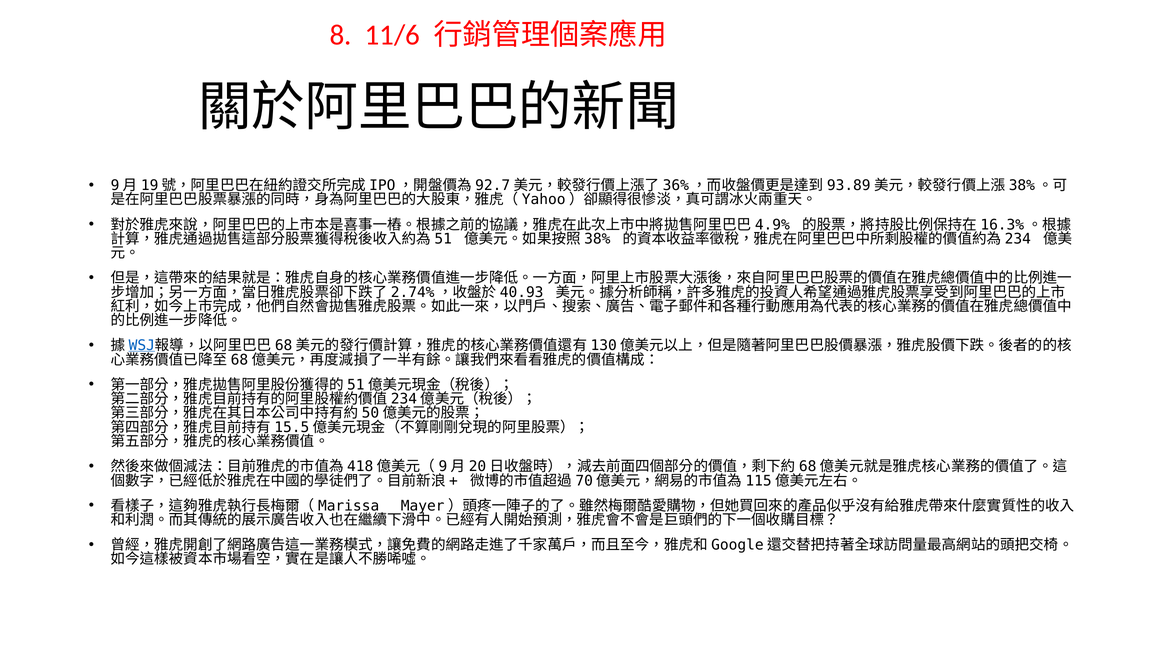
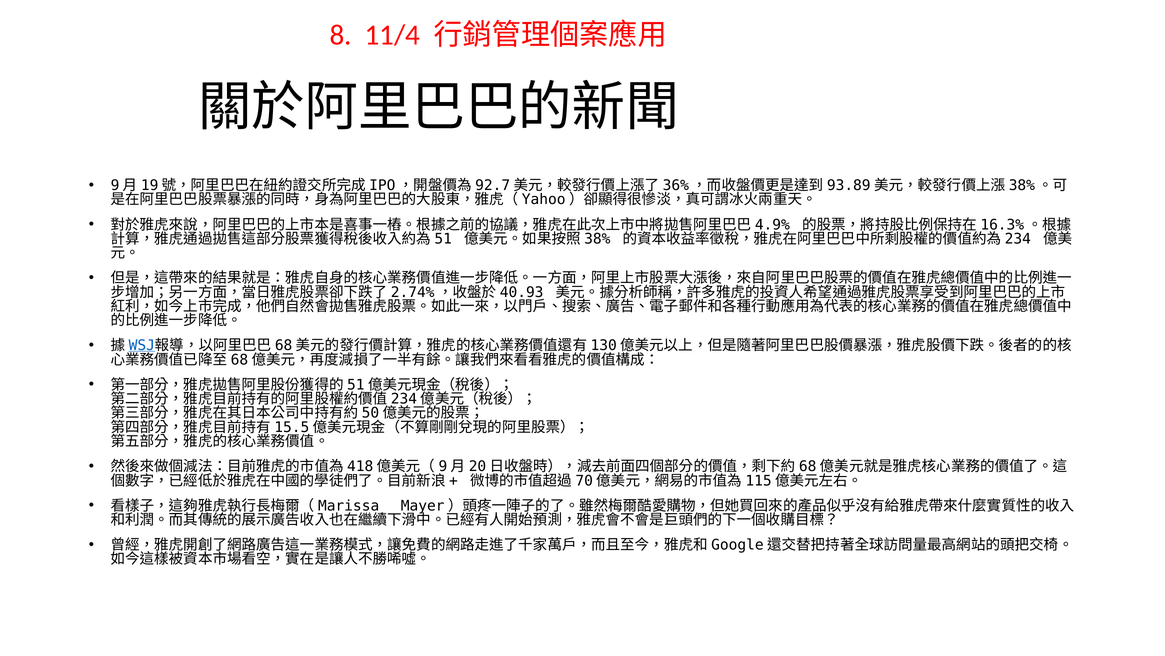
11/6: 11/6 -> 11/4
